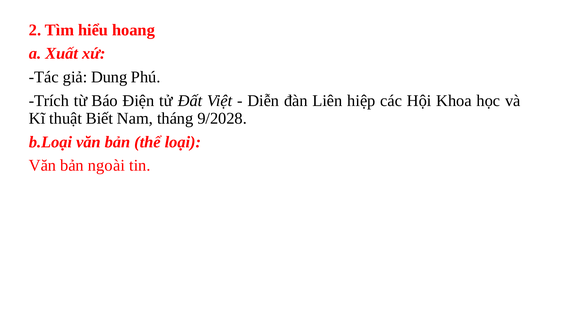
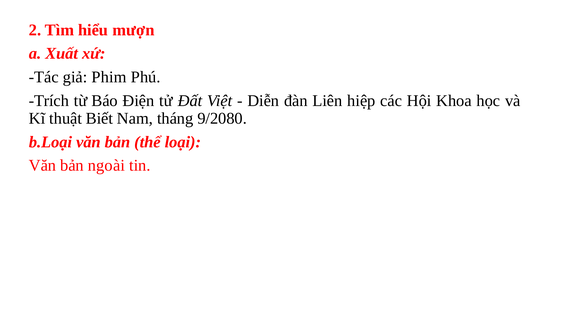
hoang: hoang -> mượn
Dung: Dung -> Phim
9/2028: 9/2028 -> 9/2080
